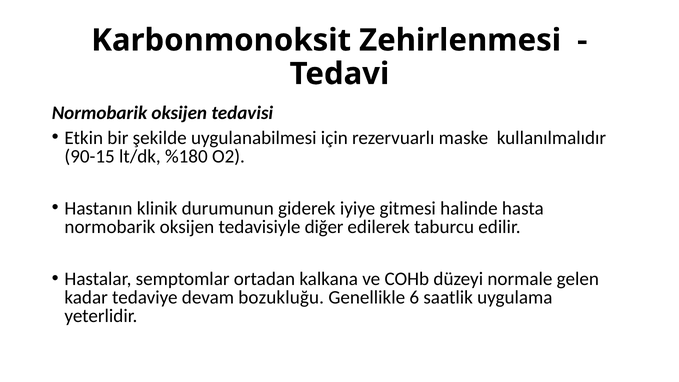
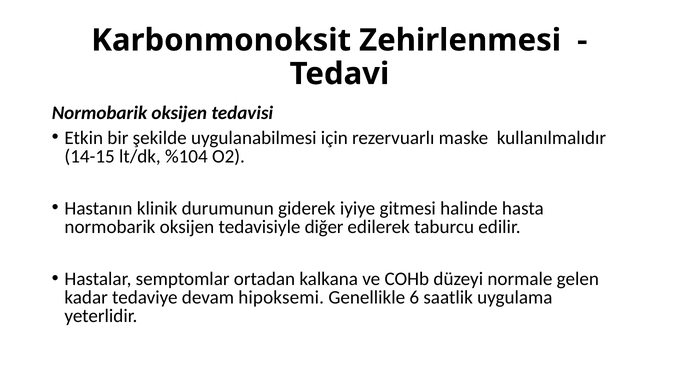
90-15: 90-15 -> 14-15
%180: %180 -> %104
bozukluğu: bozukluğu -> hipoksemi
